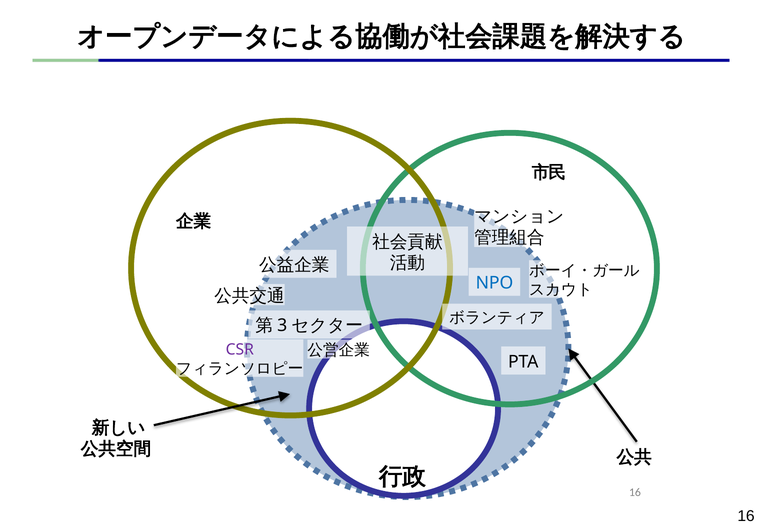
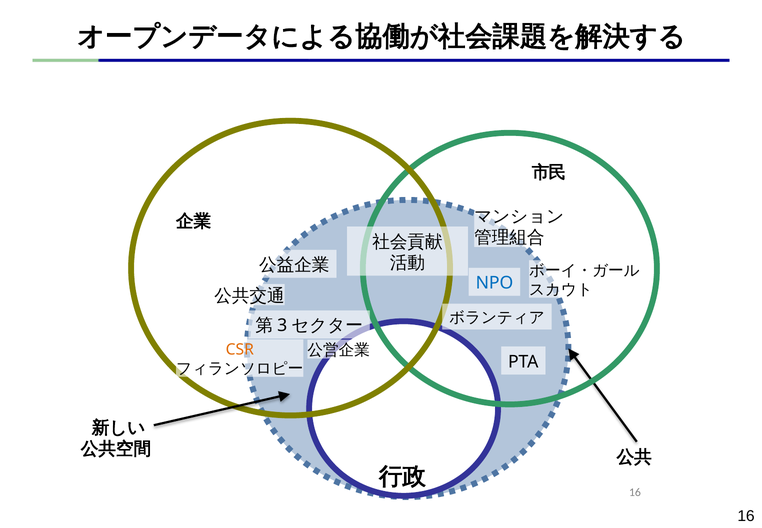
CSR colour: purple -> orange
